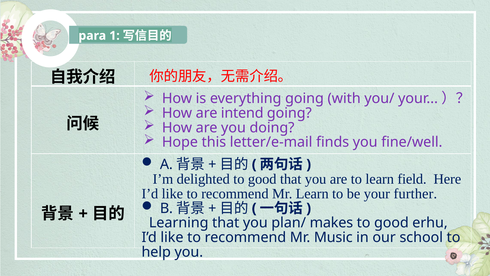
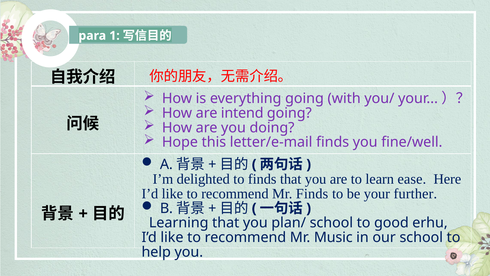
delighted to good: good -> finds
field: field -> ease
Mr Learn: Learn -> Finds
plan/ makes: makes -> school
